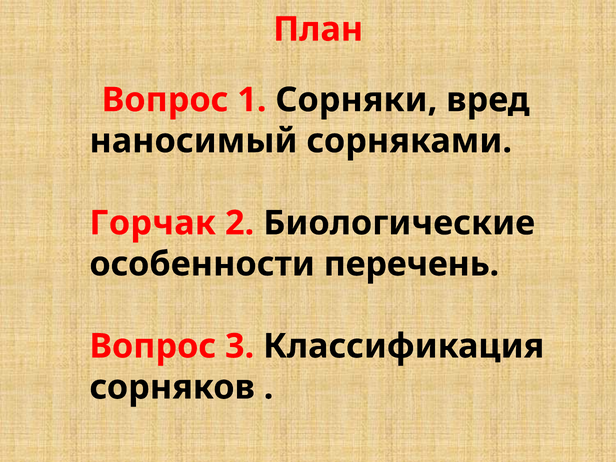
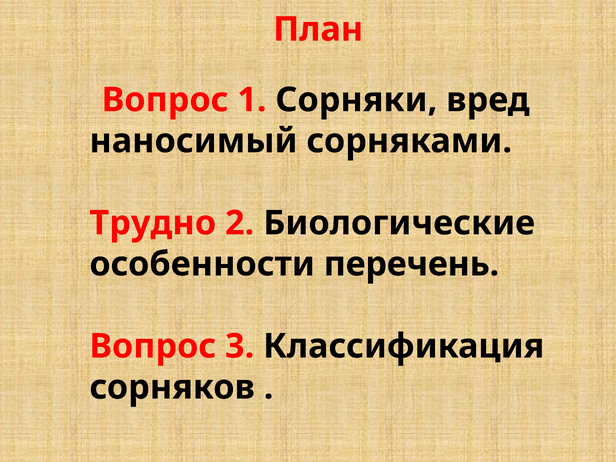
Горчак: Горчак -> Трудно
